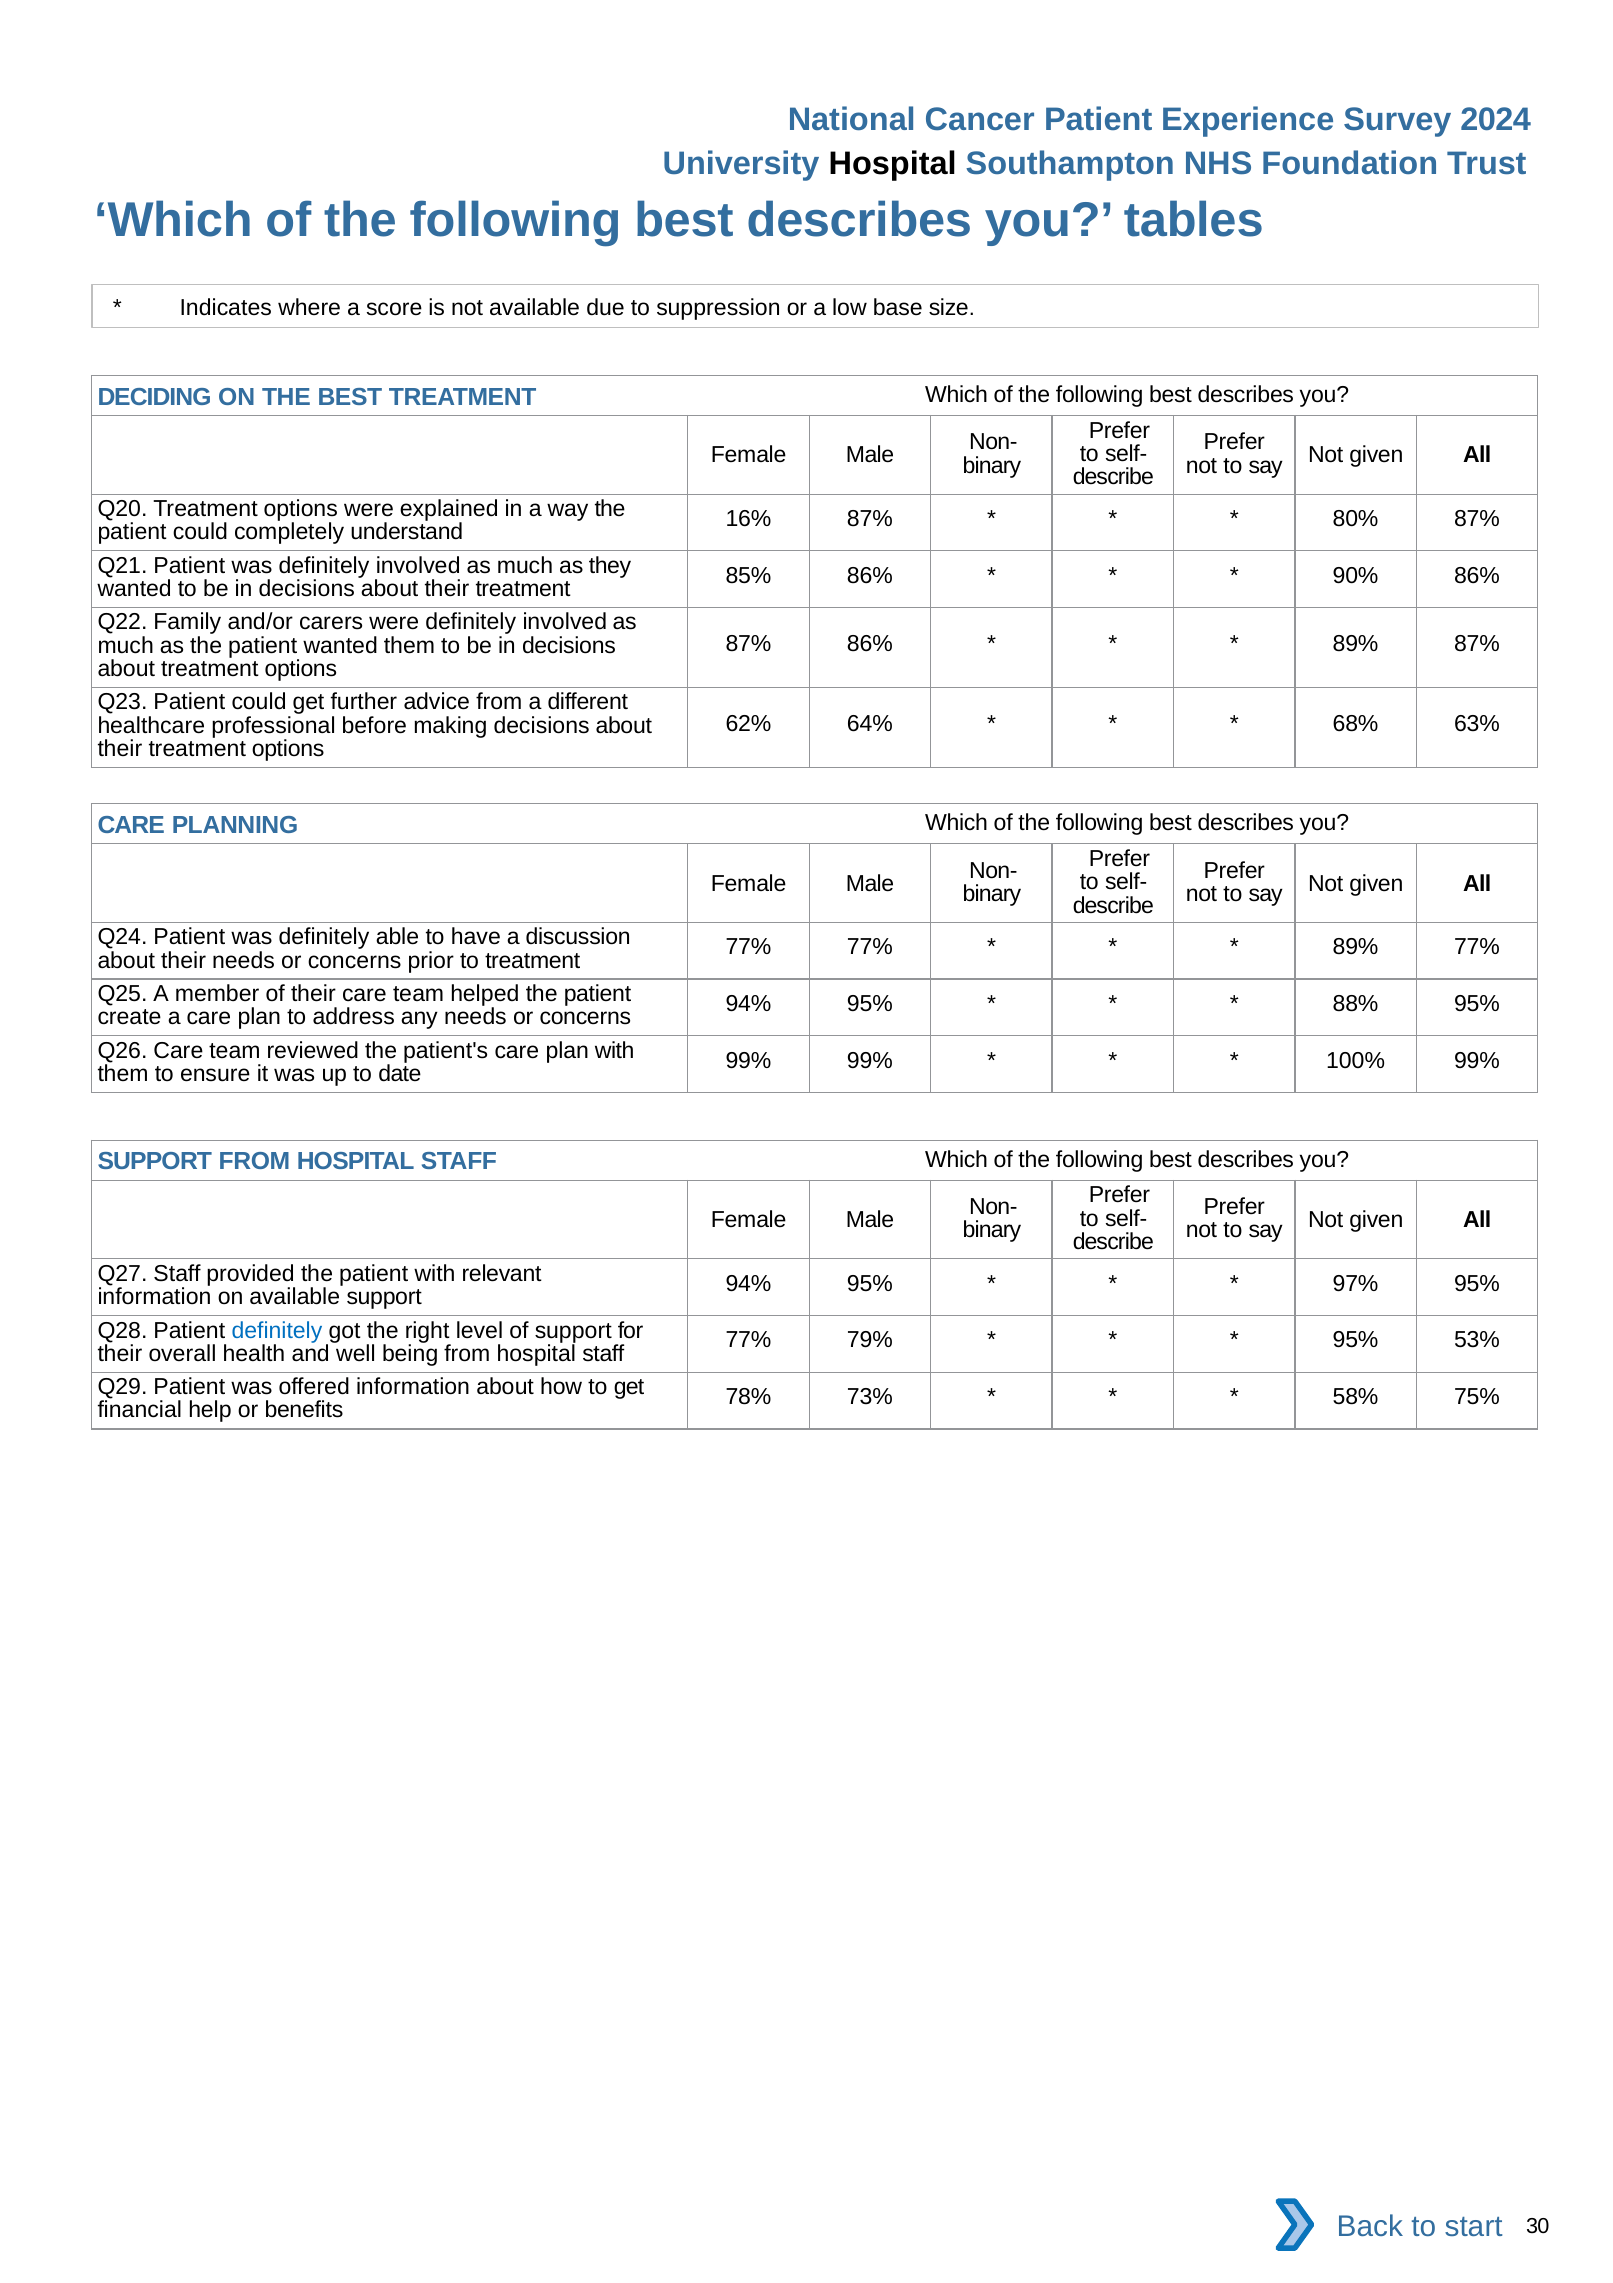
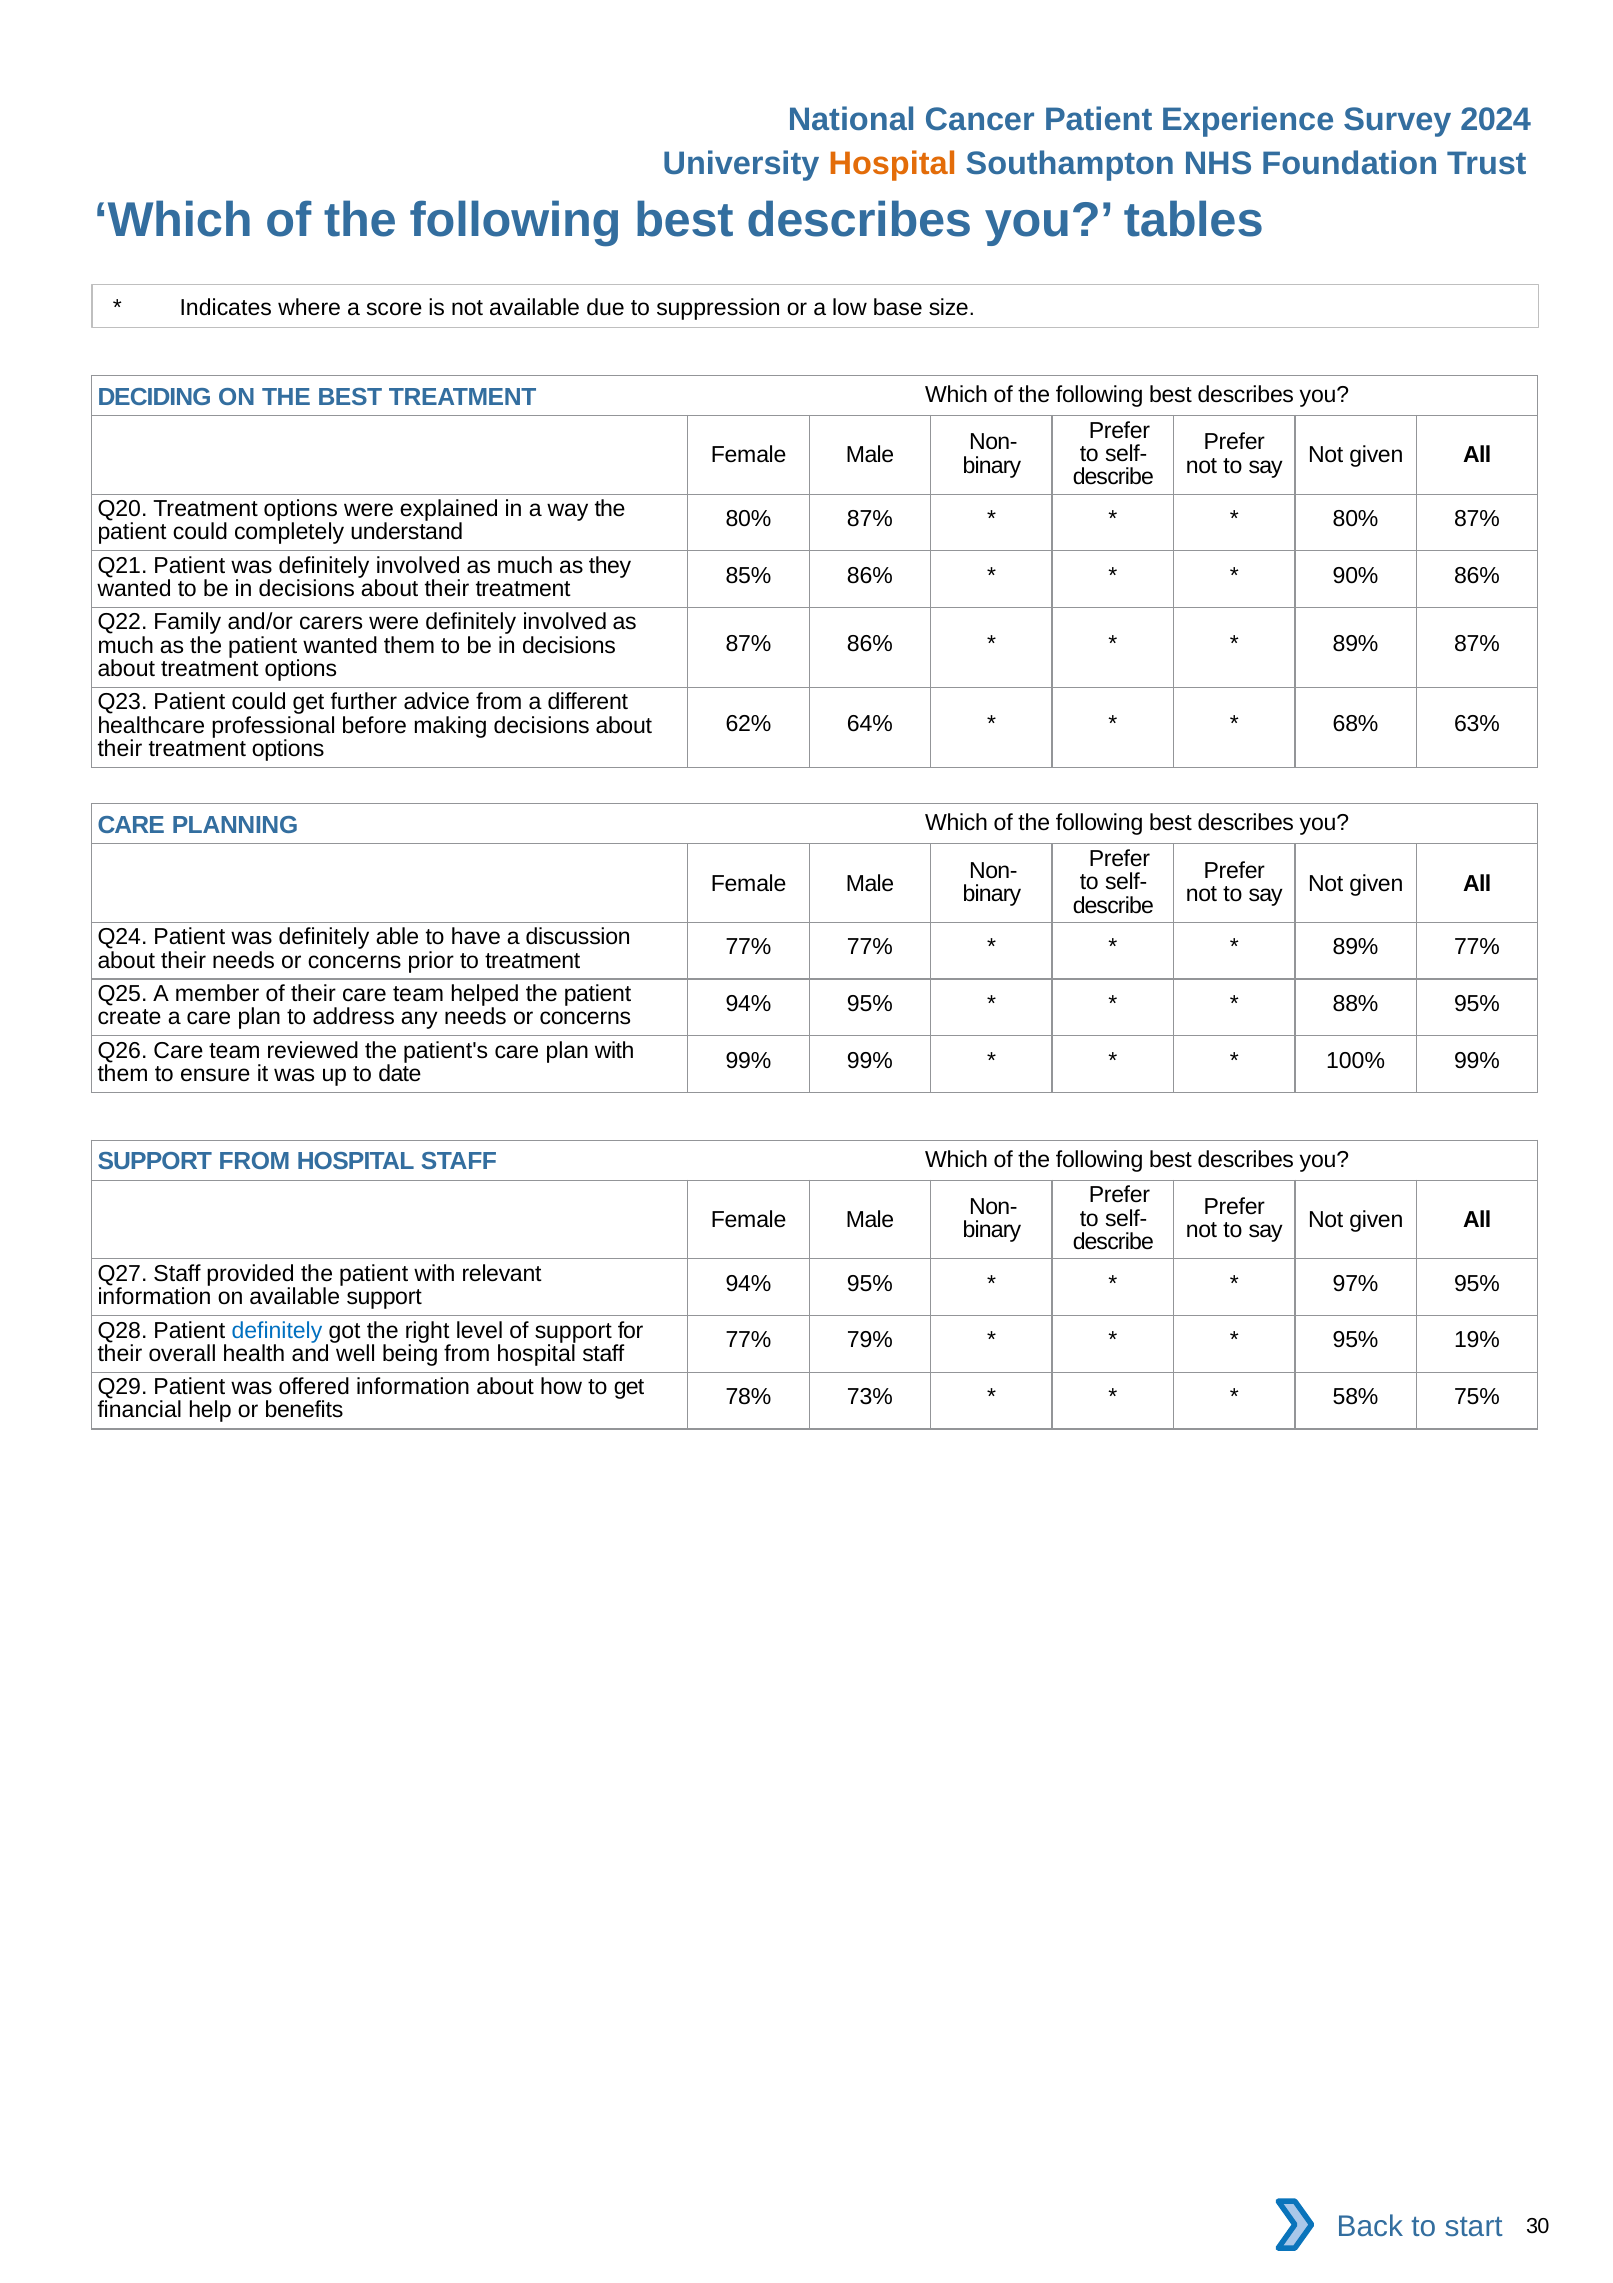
Hospital at (893, 164) colour: black -> orange
16% at (748, 519): 16% -> 80%
53%: 53% -> 19%
